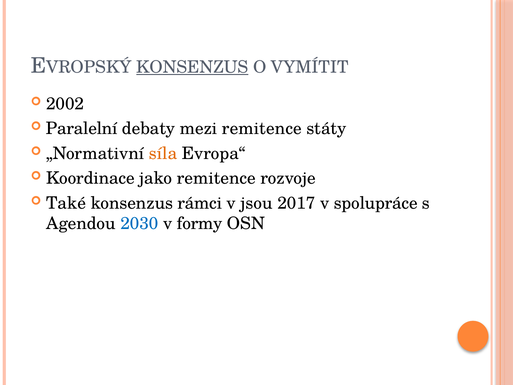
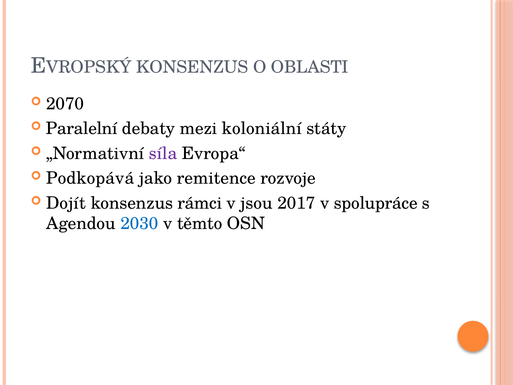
KONSENZUS at (192, 67) underline: present -> none
VYMÍTIT: VYMÍTIT -> OBLASTI
2002: 2002 -> 2070
mezi remitence: remitence -> koloniální
síla colour: orange -> purple
Koordinace: Koordinace -> Podkopává
Také: Také -> Dojít
formy: formy -> těmto
